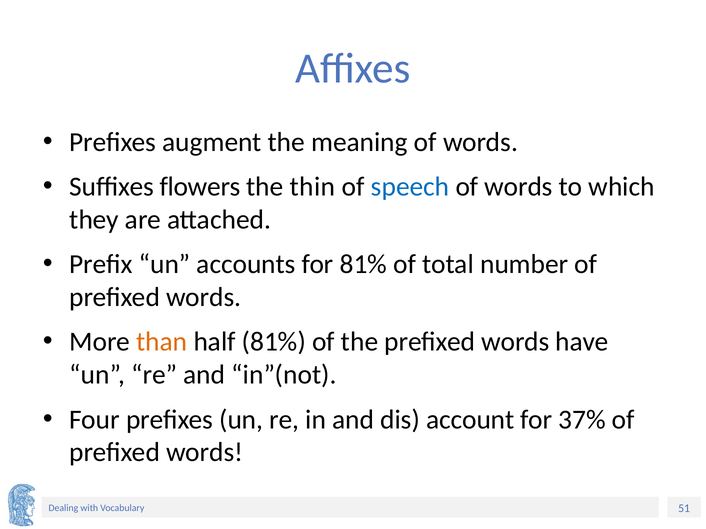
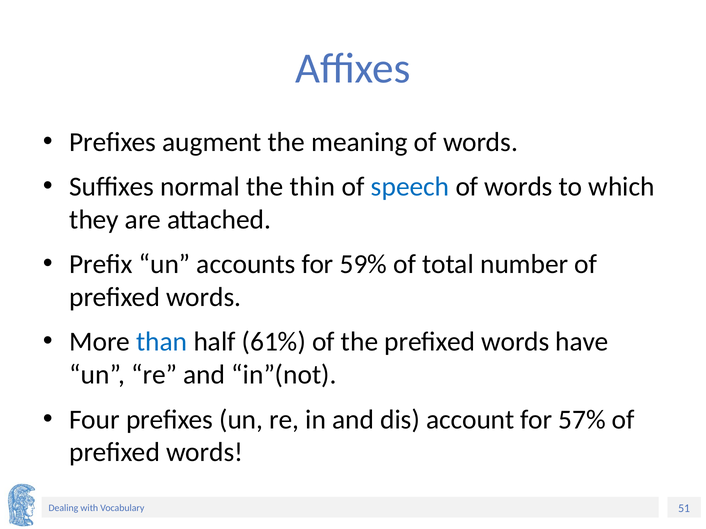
flowers: flowers -> normal
for 81%: 81% -> 59%
than colour: orange -> blue
half 81%: 81% -> 61%
37%: 37% -> 57%
